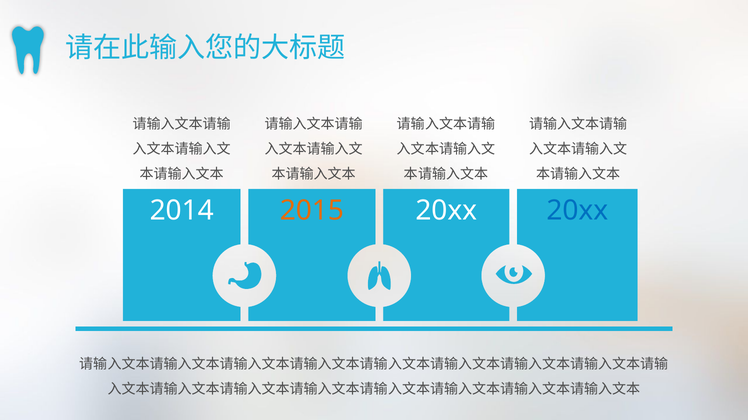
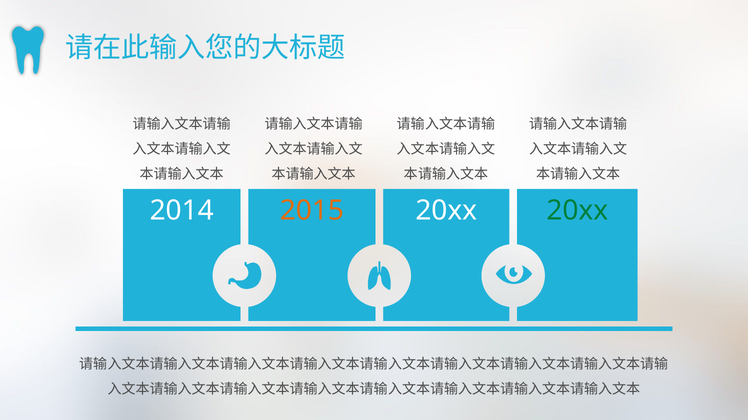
20xx at (577, 211) colour: blue -> green
